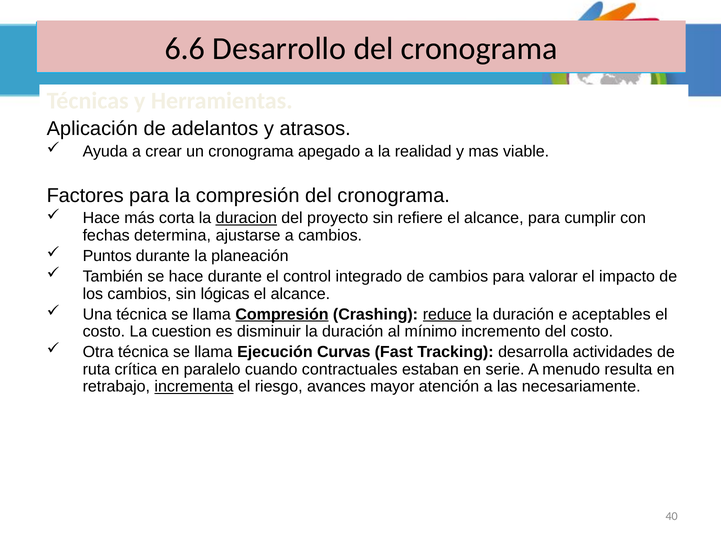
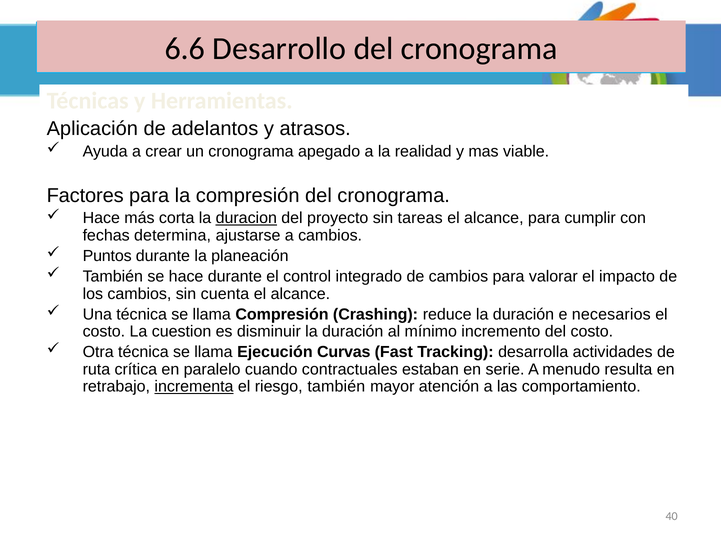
refiere: refiere -> tareas
lógicas: lógicas -> cuenta
Compresión at (282, 314) underline: present -> none
reduce underline: present -> none
aceptables: aceptables -> necesarios
riesgo avances: avances -> también
necesariamente: necesariamente -> comportamiento
